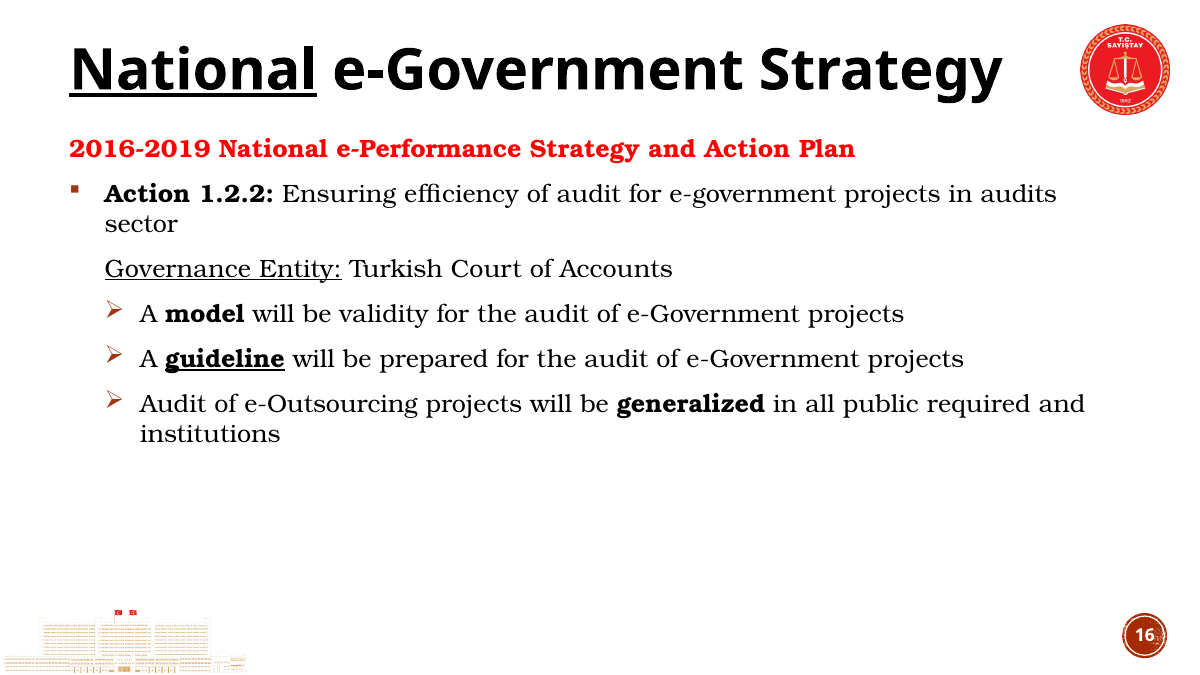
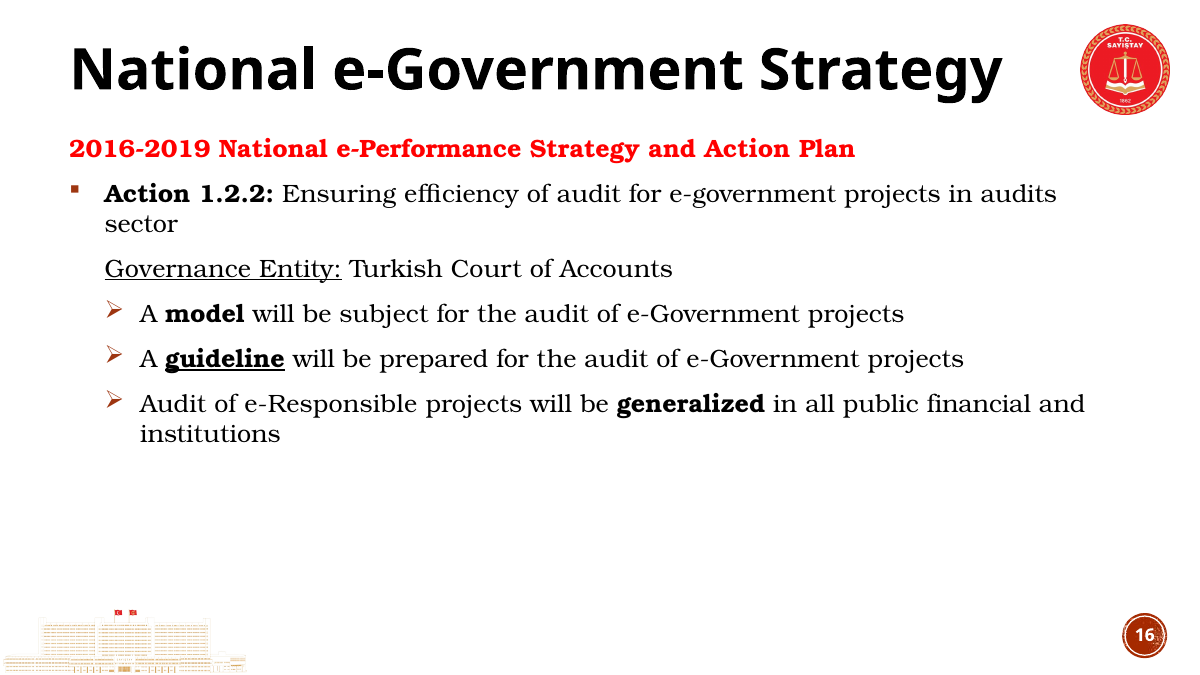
National at (193, 70) underline: present -> none
validity: validity -> subject
e-Outsourcing: e-Outsourcing -> e-Responsible
required: required -> financial
